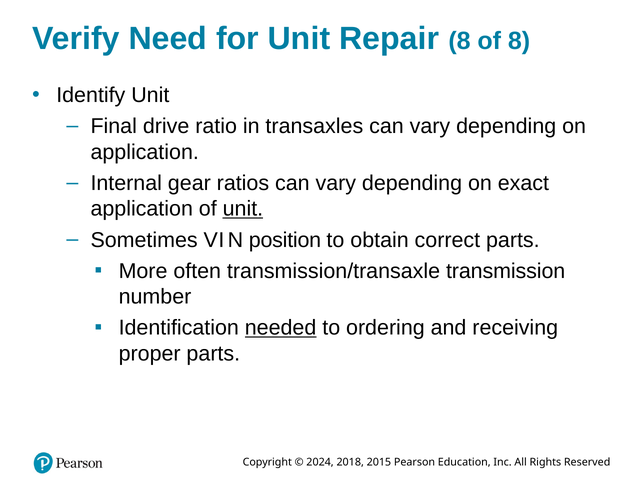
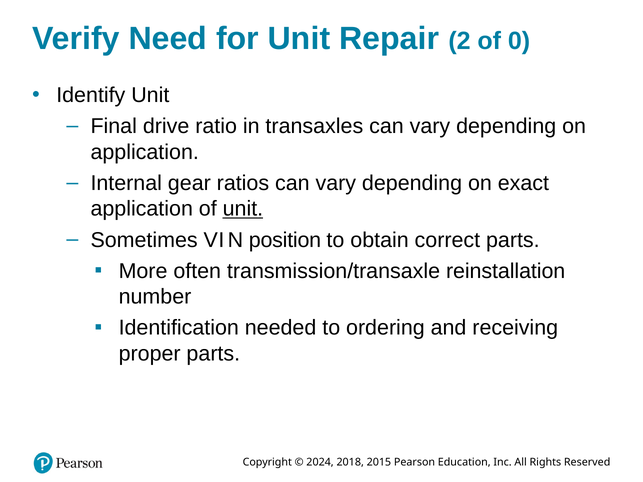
Repair 8: 8 -> 2
of 8: 8 -> 0
transmission: transmission -> reinstallation
needed underline: present -> none
